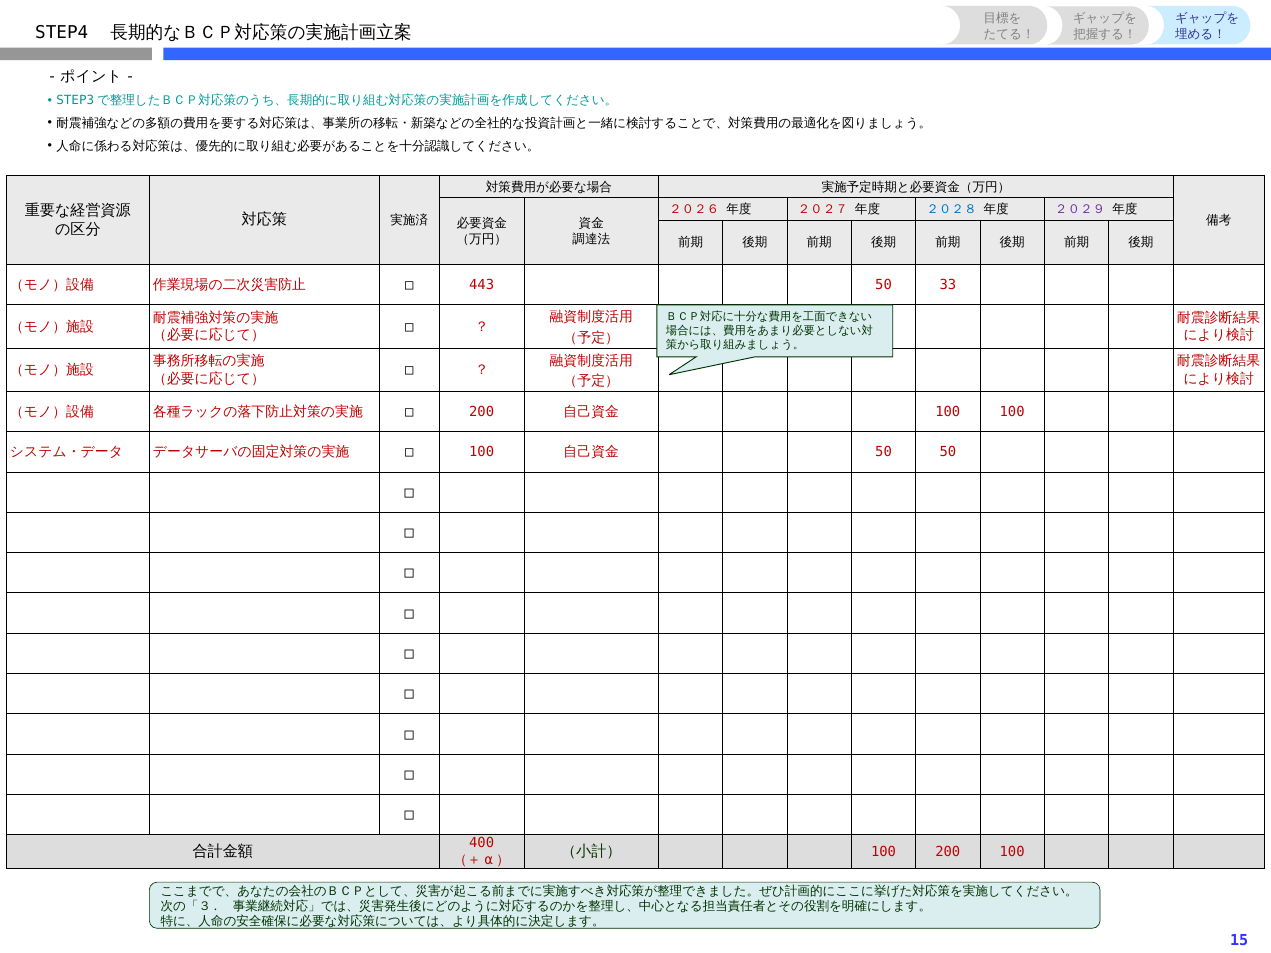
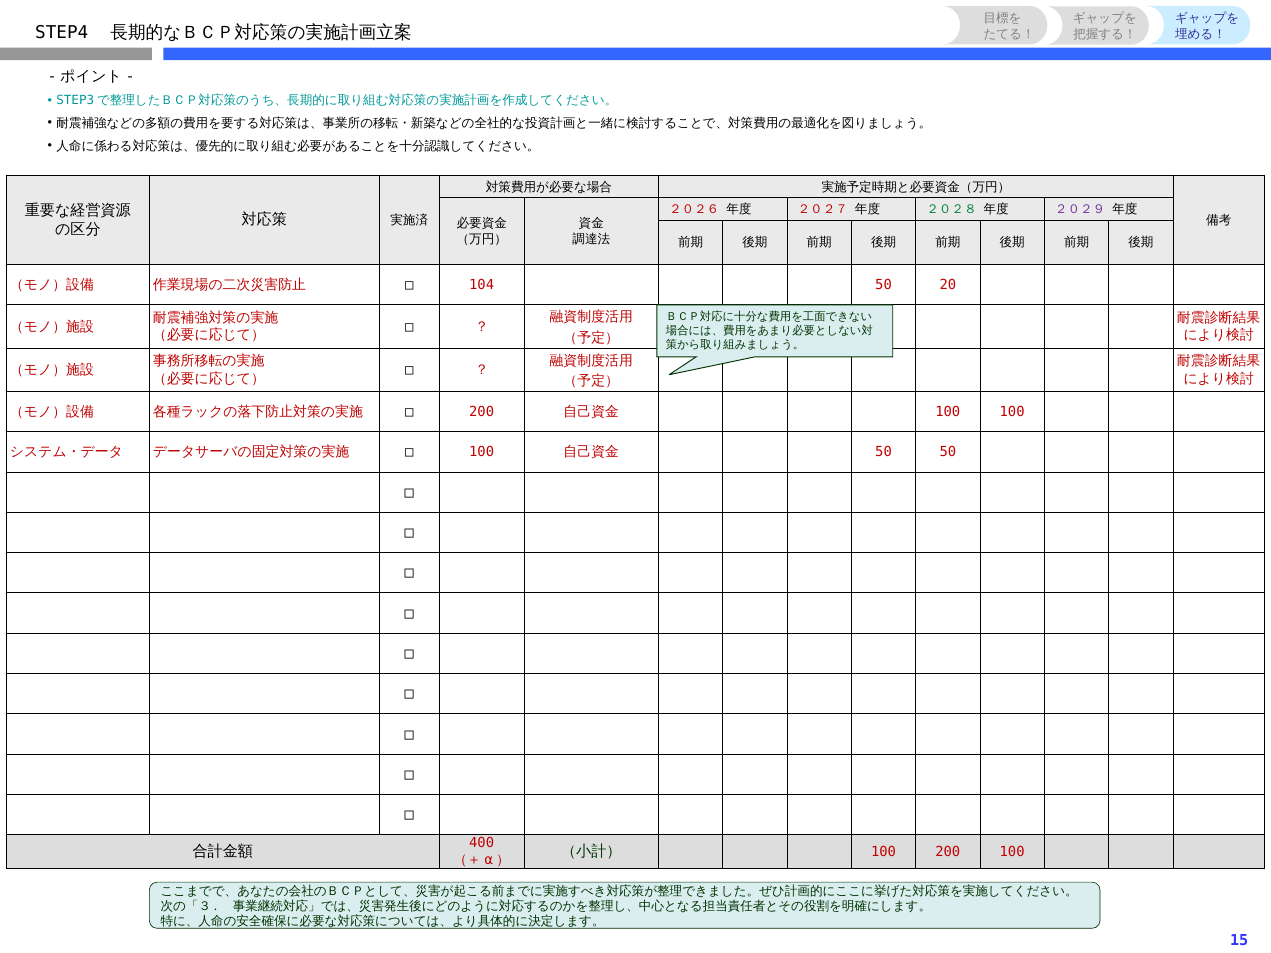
２０２８ colour: blue -> green
443: 443 -> 104
33: 33 -> 20
